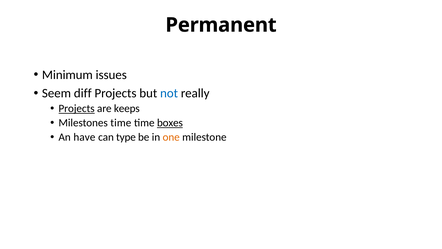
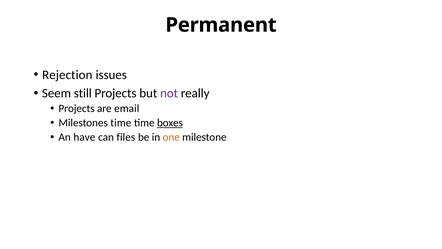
Minimum: Minimum -> Rejection
diff: diff -> still
not colour: blue -> purple
Projects at (77, 108) underline: present -> none
keeps: keeps -> email
type: type -> files
